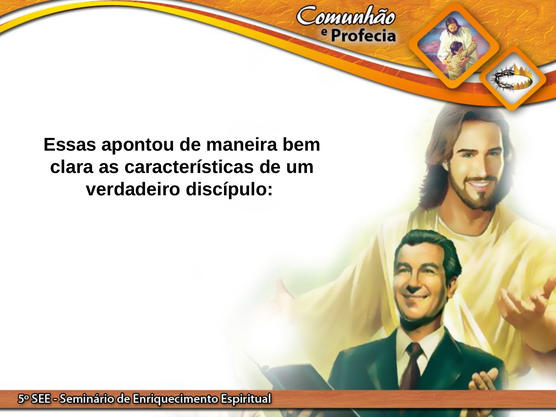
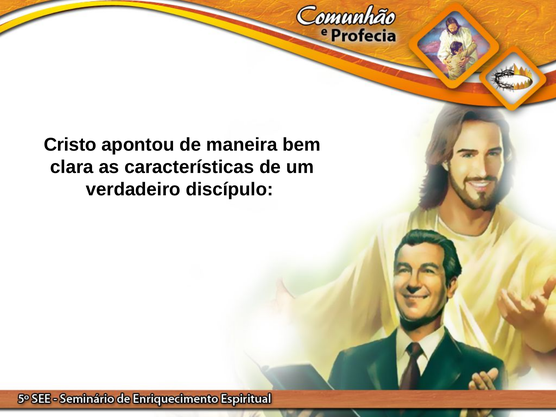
Essas: Essas -> Cristo
